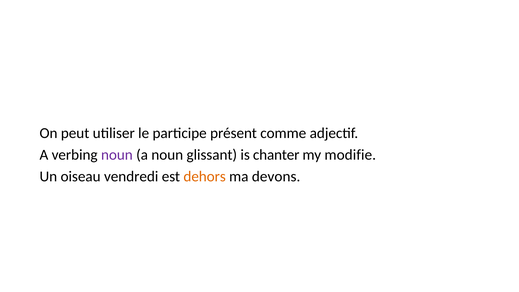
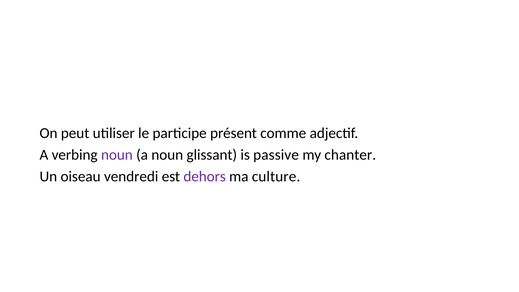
chanter: chanter -> passive
modifie: modifie -> chanter
dehors colour: orange -> purple
devons: devons -> culture
